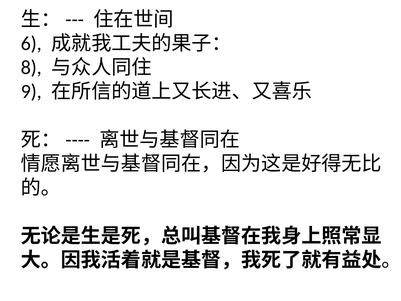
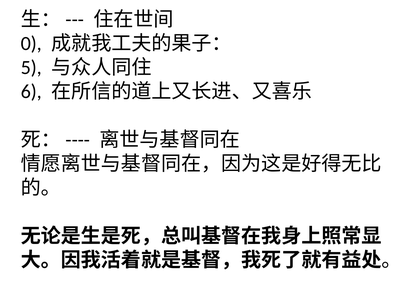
6: 6 -> 0
8: 8 -> 5
9: 9 -> 6
